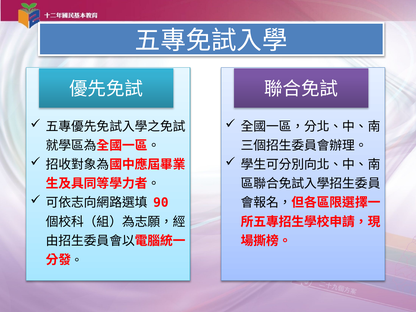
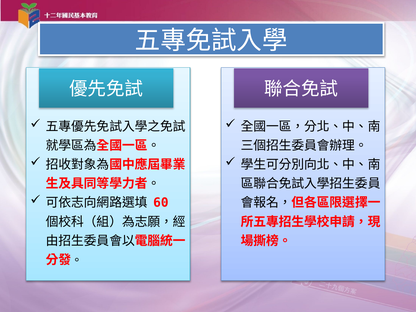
90: 90 -> 60
